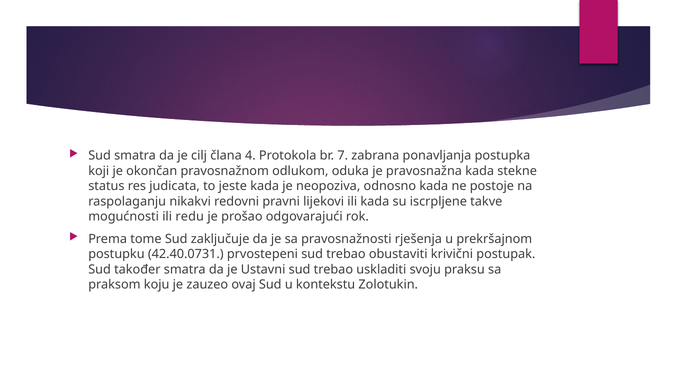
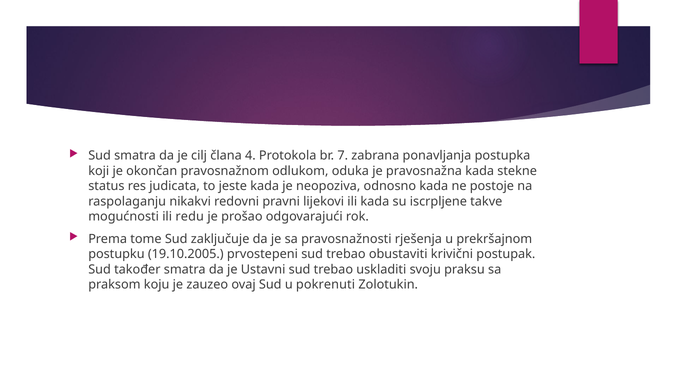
42.40.0731: 42.40.0731 -> 19.10.2005
kontekstu: kontekstu -> pokrenuti
